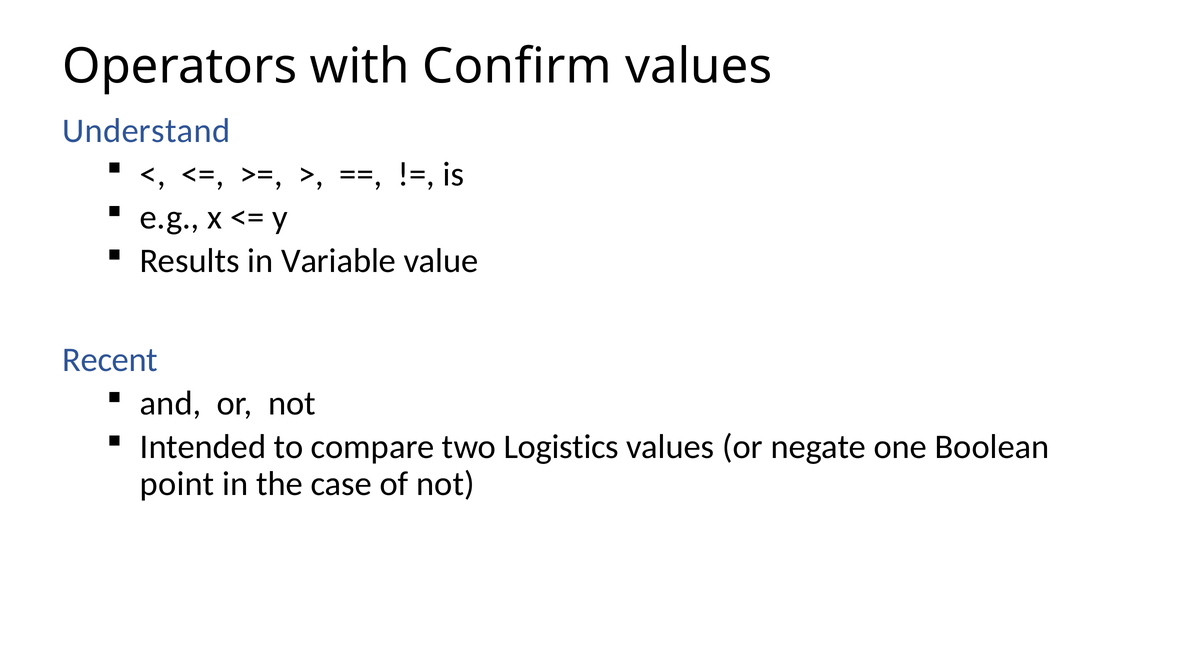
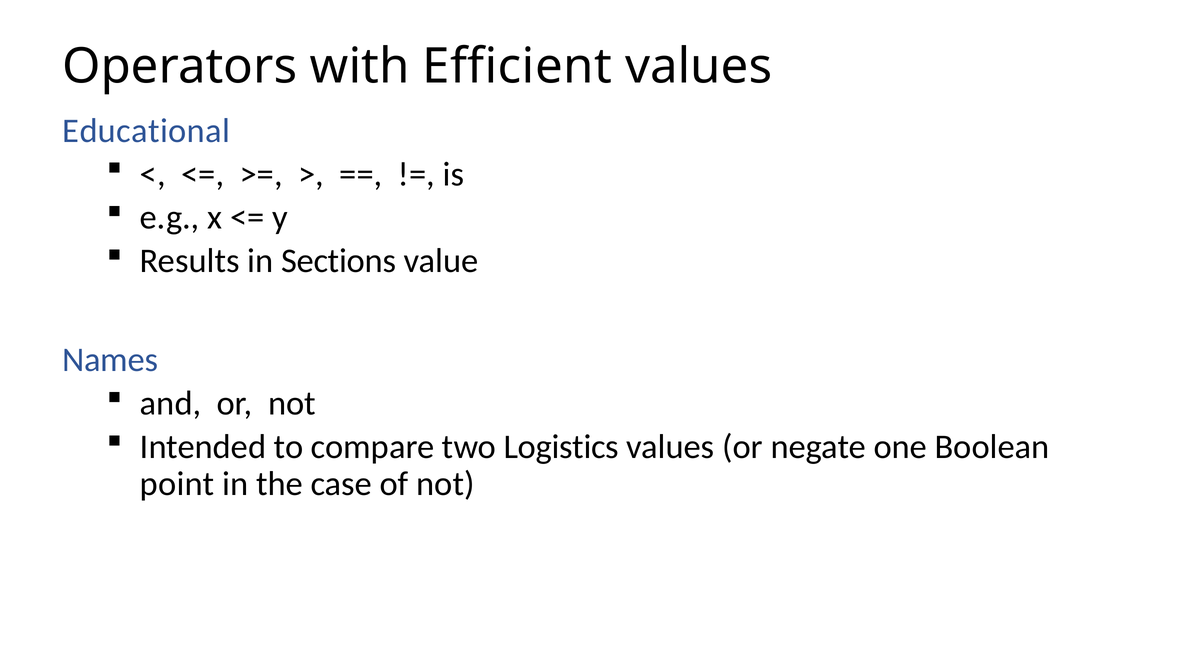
Confirm: Confirm -> Efficient
Understand: Understand -> Educational
Variable: Variable -> Sections
Recent: Recent -> Names
